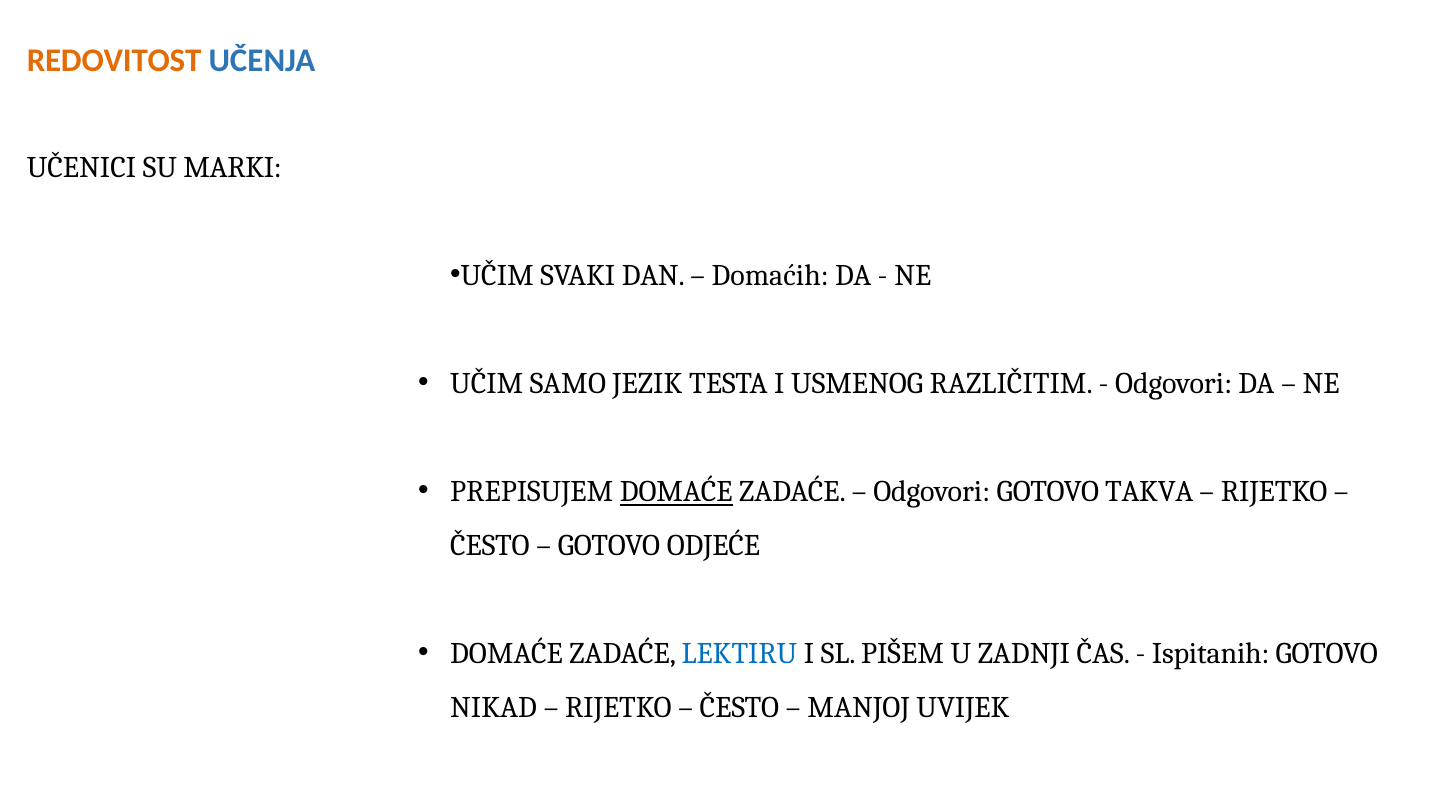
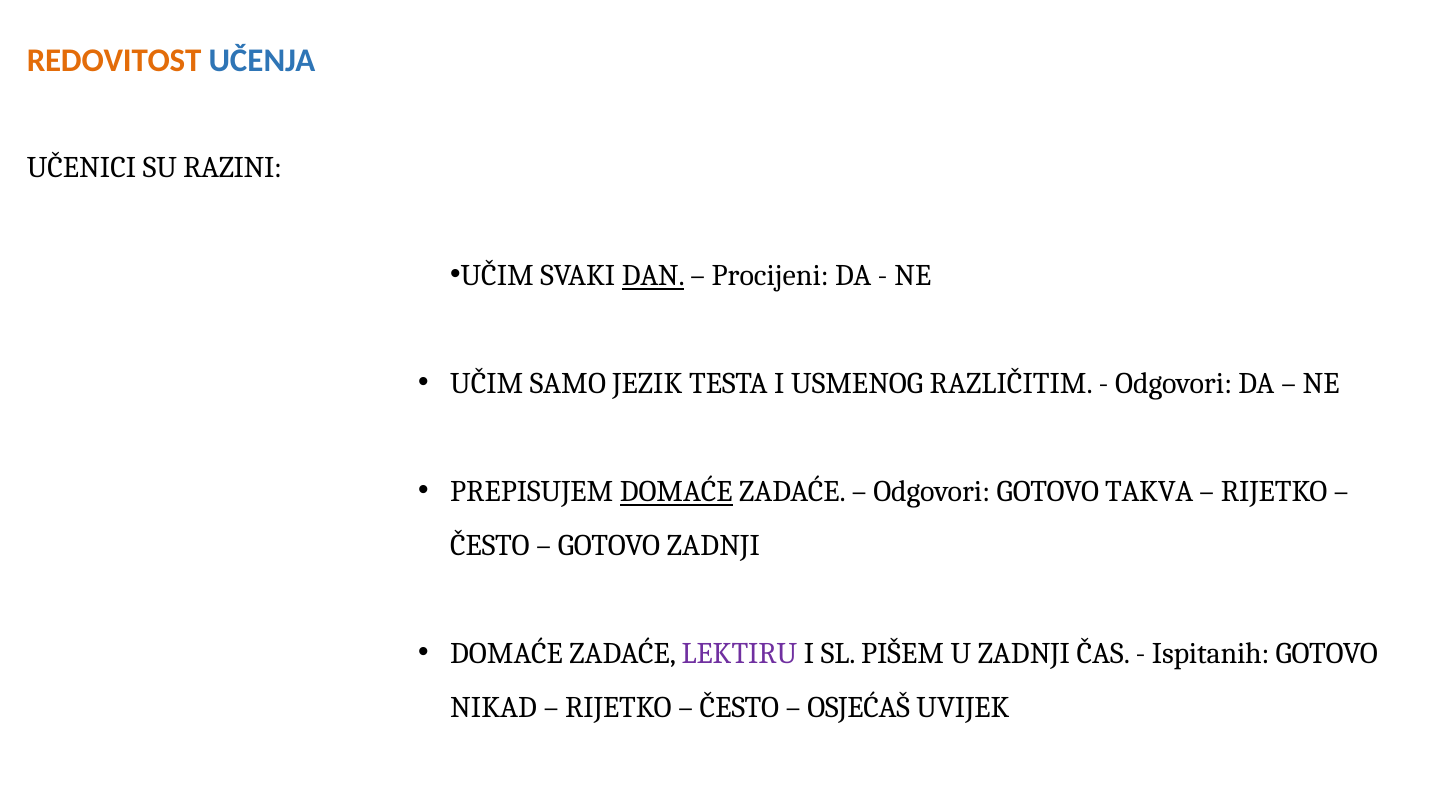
MARKI: MARKI -> RAZINI
DAN underline: none -> present
Domaćih: Domaćih -> Procijeni
GOTOVO ODJEĆE: ODJEĆE -> ZADNJI
LEKTIRU colour: blue -> purple
MANJOJ: MANJOJ -> OSJEĆAŠ
